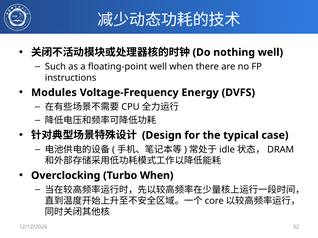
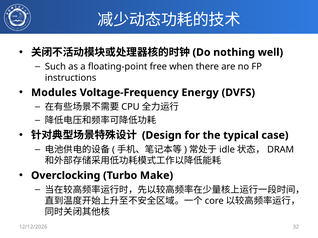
floating-point well: well -> free
Turbo When: When -> Make
